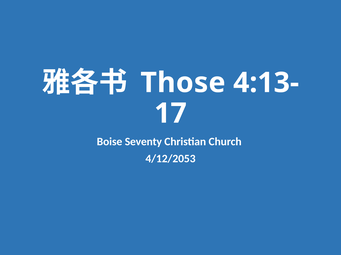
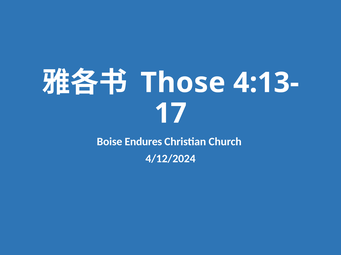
Seventy: Seventy -> Endures
4/12/2053: 4/12/2053 -> 4/12/2024
